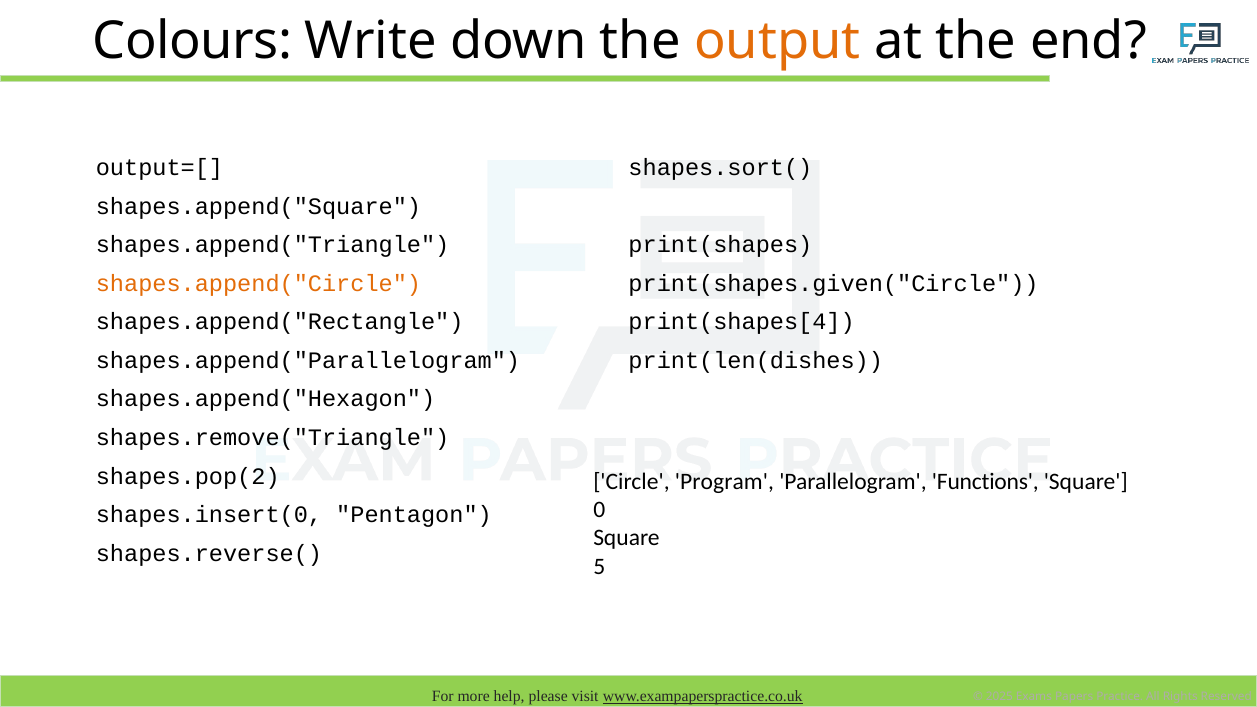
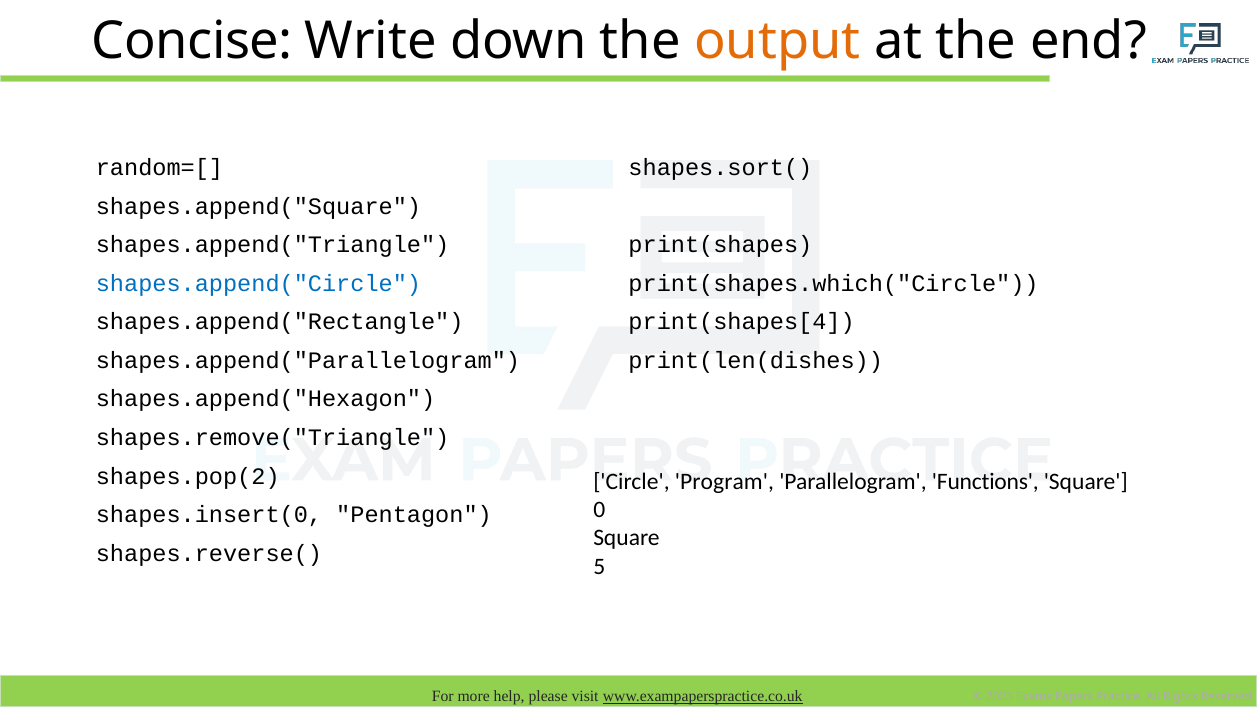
Colours: Colours -> Concise
output=[: output=[ -> random=[
print(shapes.given("Circle: print(shapes.given("Circle -> print(shapes.which("Circle
shapes.append("Circle colour: orange -> blue
